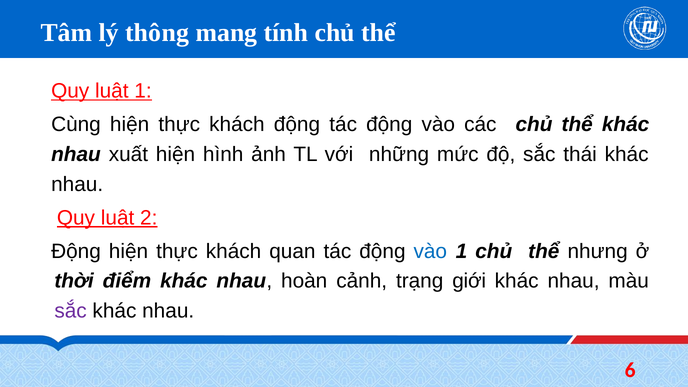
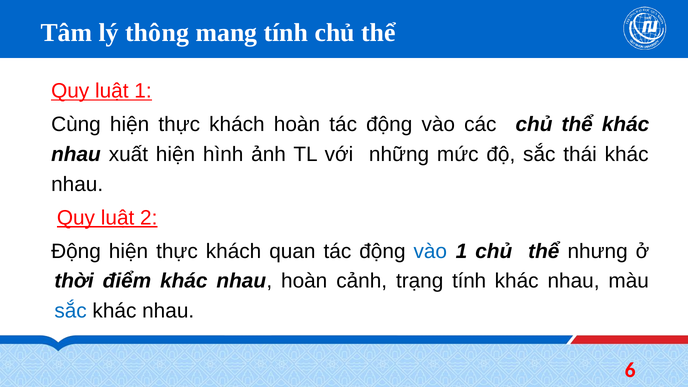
khách động: động -> hoàn
trạng giới: giới -> tính
sắc at (71, 311) colour: purple -> blue
